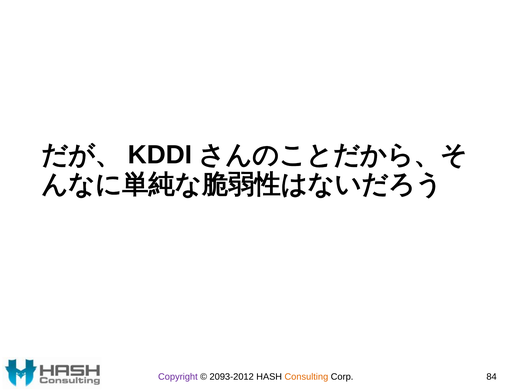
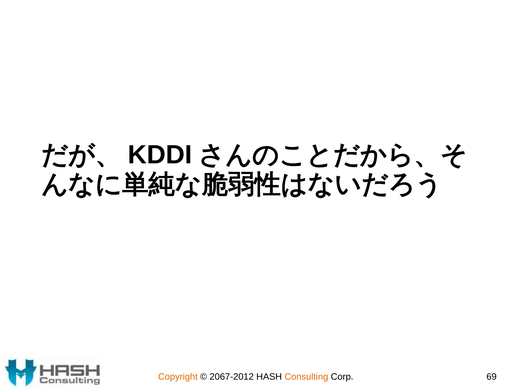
Copyright colour: purple -> orange
2093-2012: 2093-2012 -> 2067-2012
84: 84 -> 69
